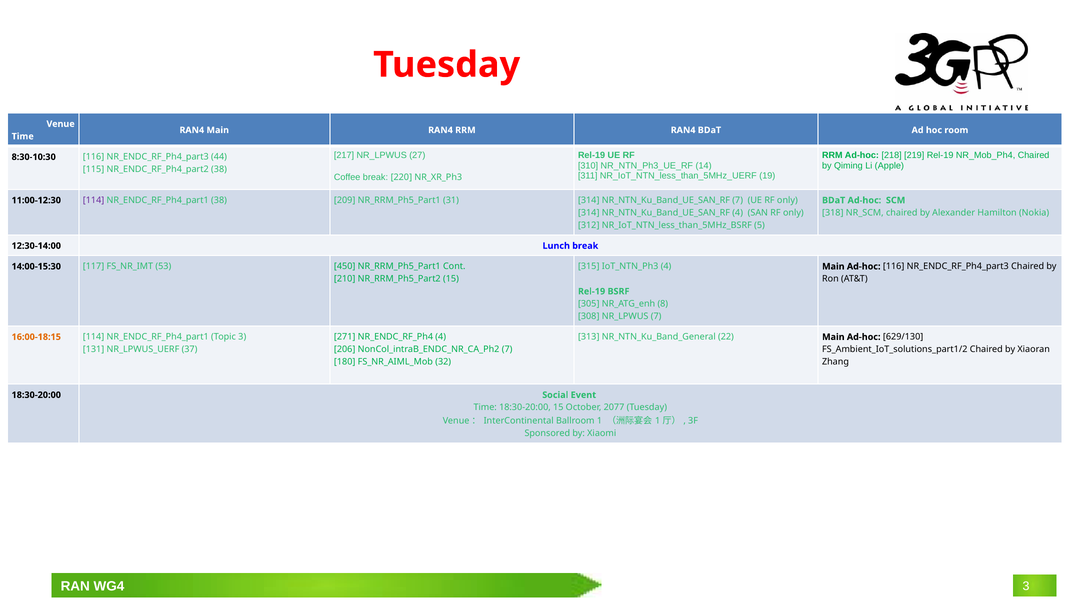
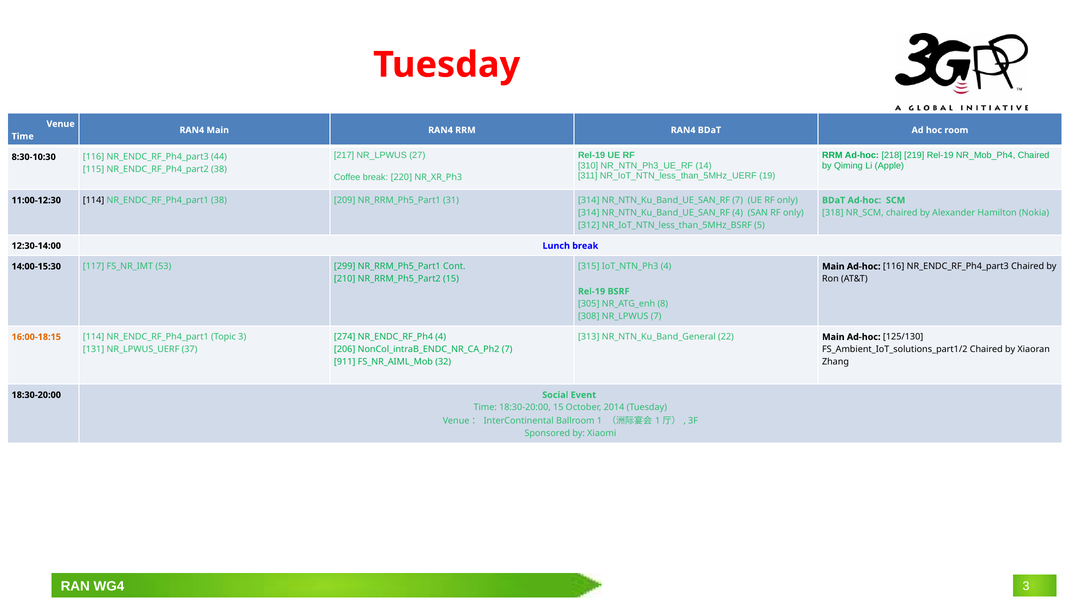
114 at (94, 200) colour: purple -> black
450: 450 -> 299
271: 271 -> 274
629/130: 629/130 -> 125/130
180: 180 -> 911
2077: 2077 -> 2014
